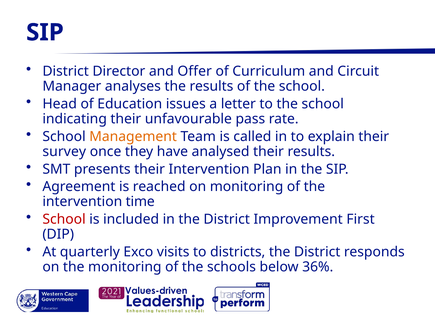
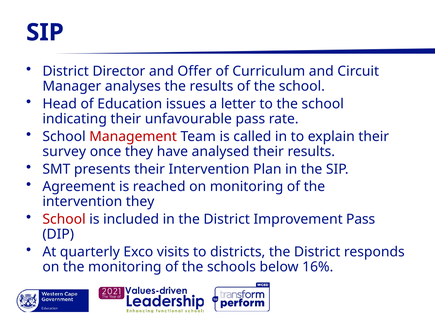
Management colour: orange -> red
intervention time: time -> they
Improvement First: First -> Pass
36%: 36% -> 16%
